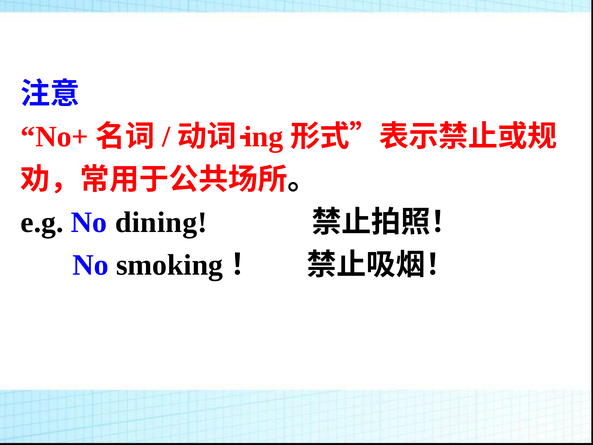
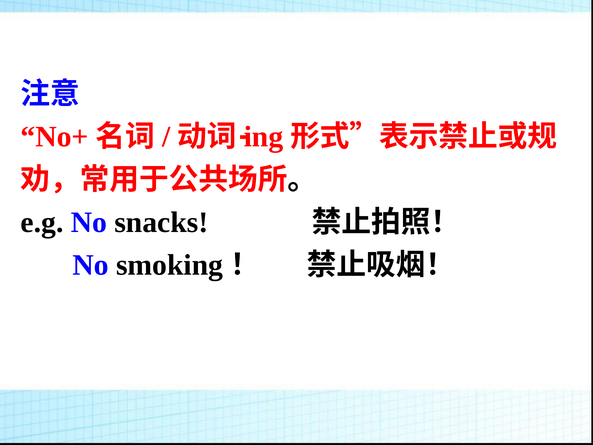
dining: dining -> snacks
